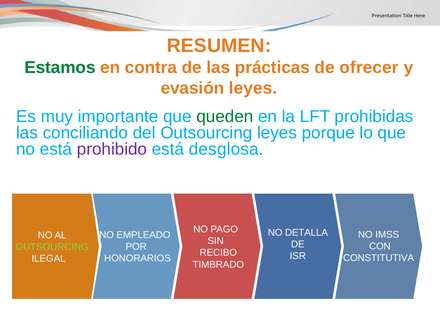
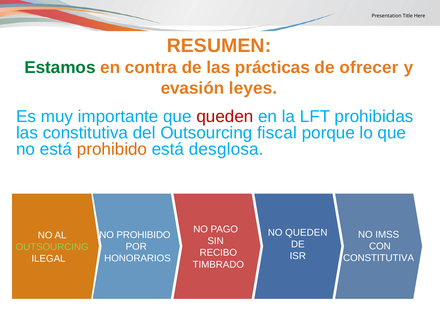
queden at (225, 116) colour: green -> red
las conciliando: conciliando -> constitutiva
Outsourcing leyes: leyes -> fiscal
prohibido at (112, 149) colour: purple -> orange
NO DETALLA: DETALLA -> QUEDEN
NO EMPLEADO: EMPLEADO -> PROHIBIDO
